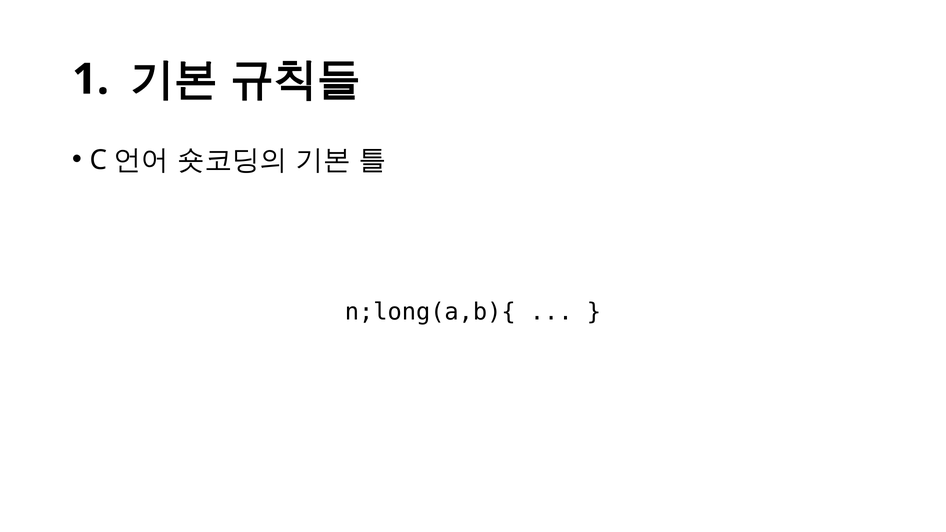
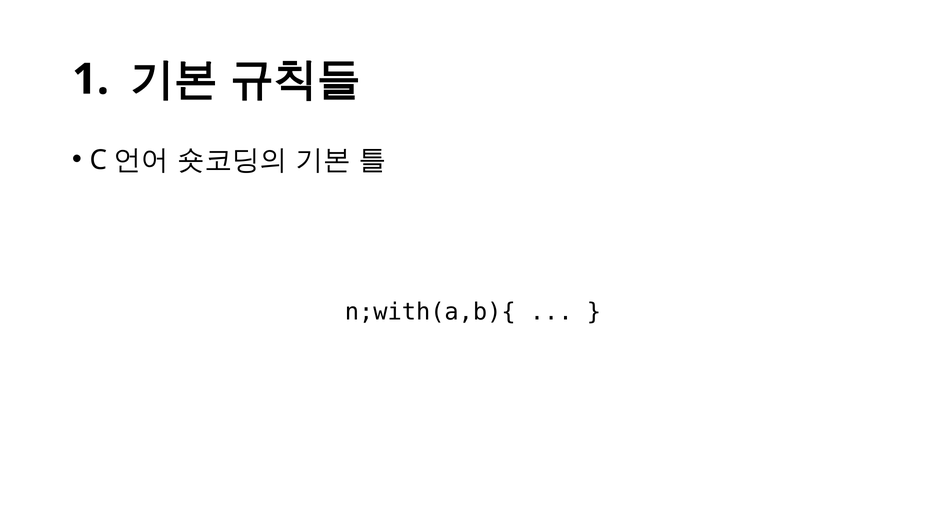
n;long(a,b){: n;long(a,b){ -> n;with(a,b){
